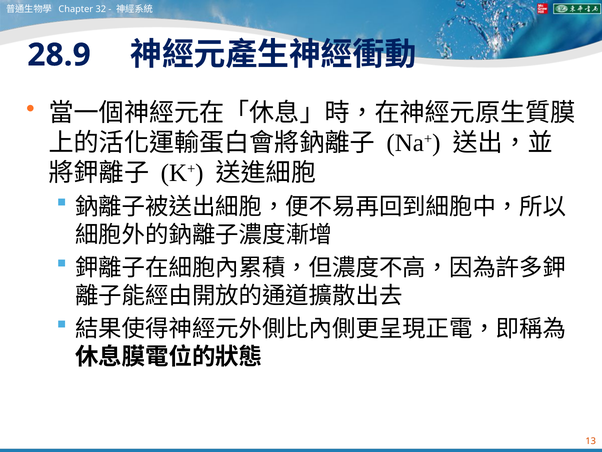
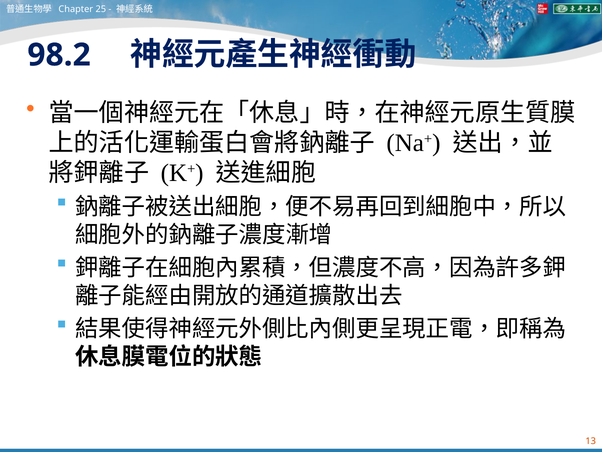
32: 32 -> 25
28.9: 28.9 -> 98.2
